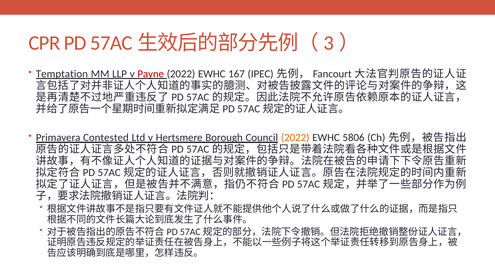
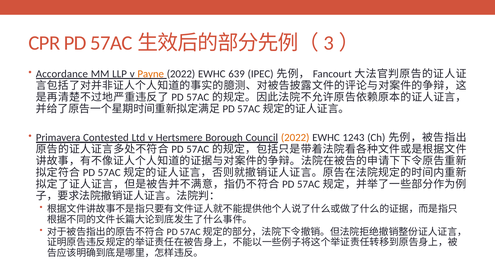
Temptation: Temptation -> Accordance
Payne colour: red -> orange
167: 167 -> 639
5806: 5806 -> 1243
